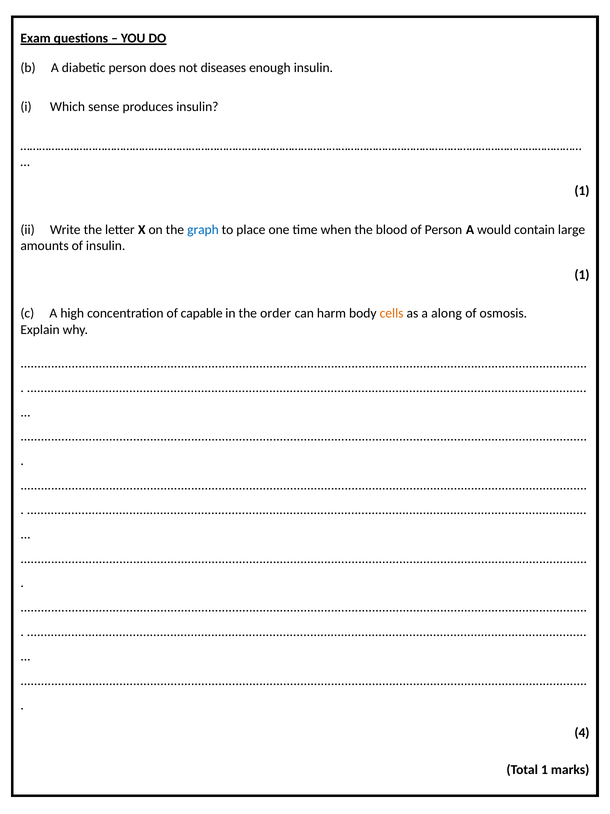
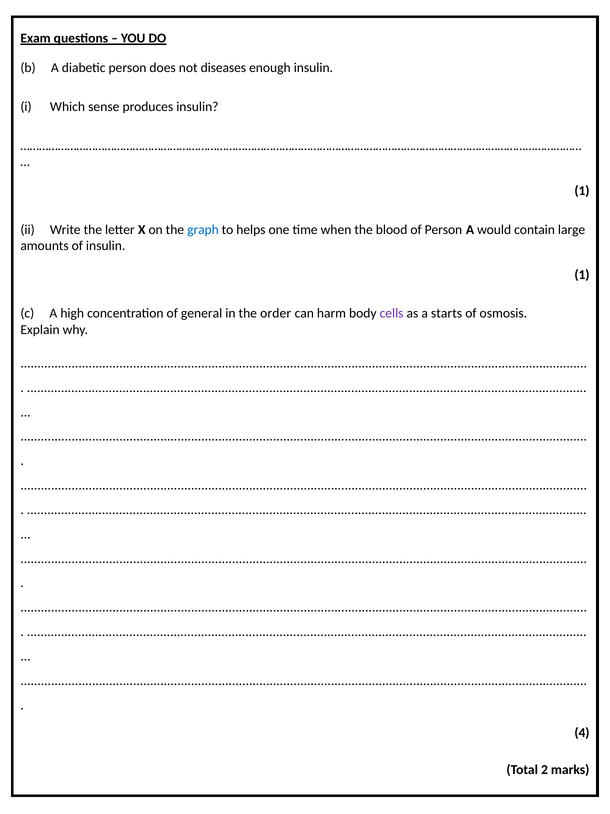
place: place -> helps
capable: capable -> general
cells colour: orange -> purple
along: along -> starts
Total 1: 1 -> 2
